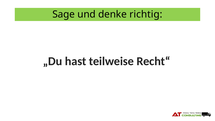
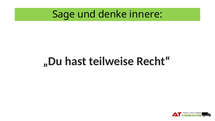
richtig: richtig -> innere
